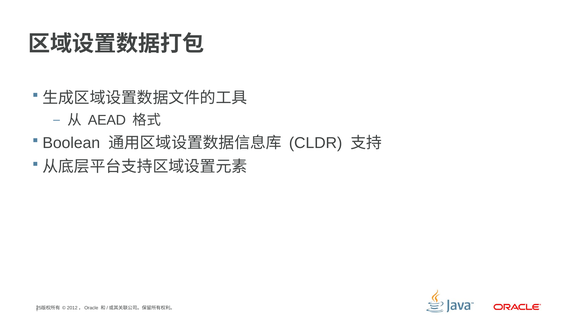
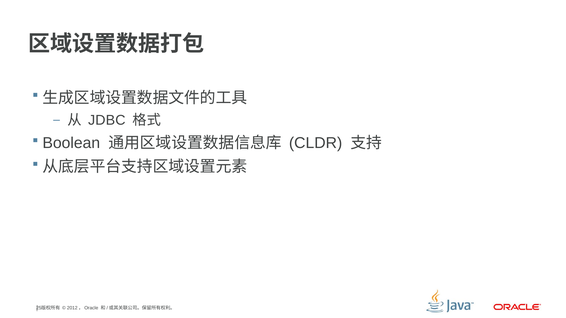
AEAD: AEAD -> JDBC
